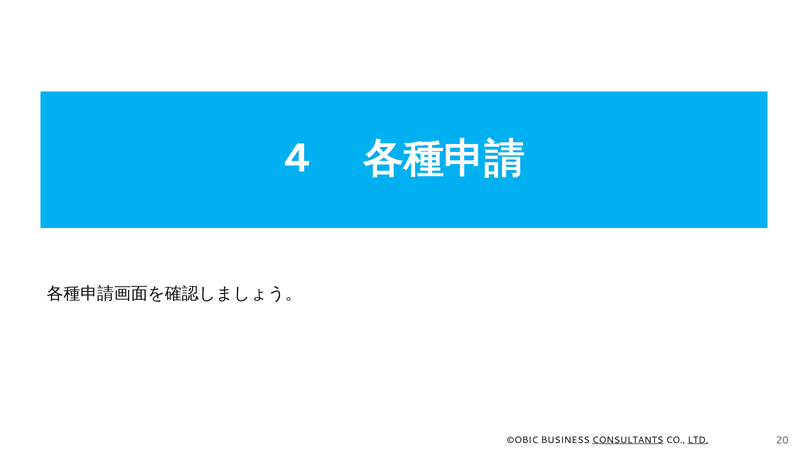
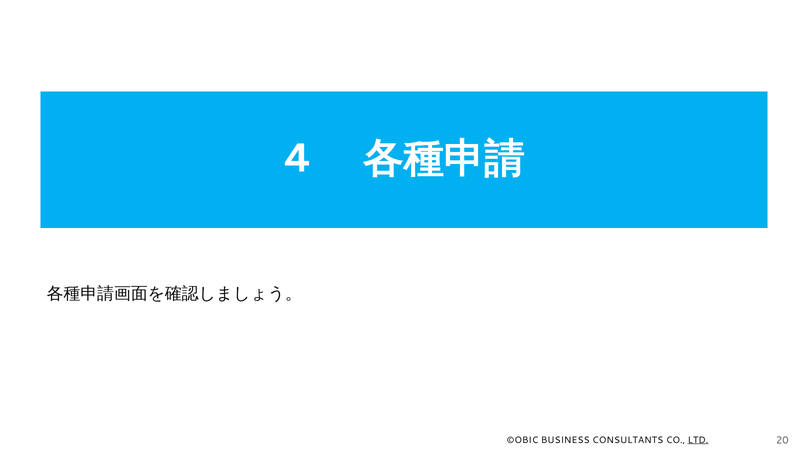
CONSULTANTS underline: present -> none
